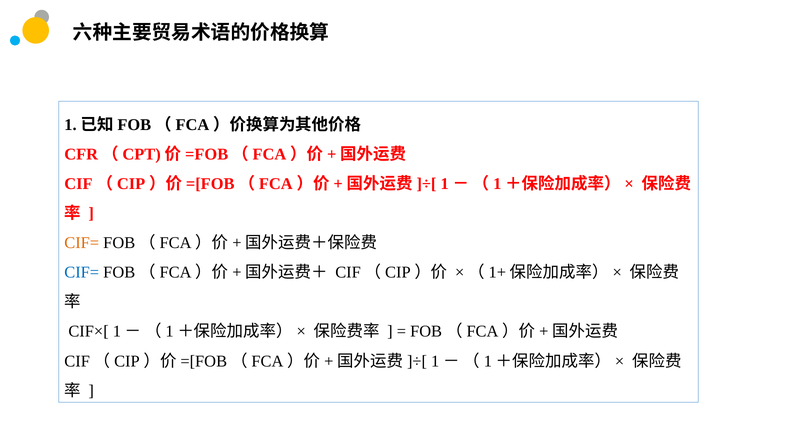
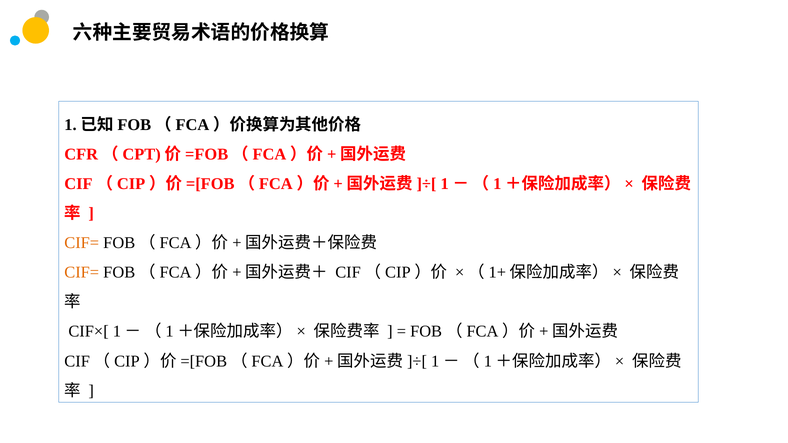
CIF= at (82, 273) colour: blue -> orange
